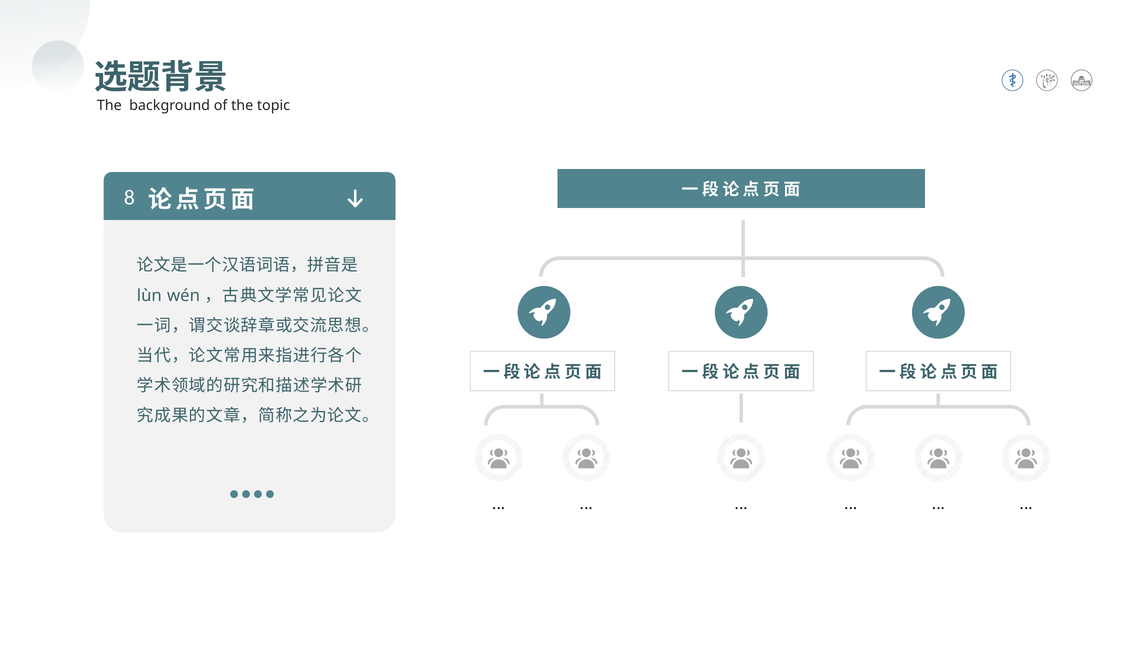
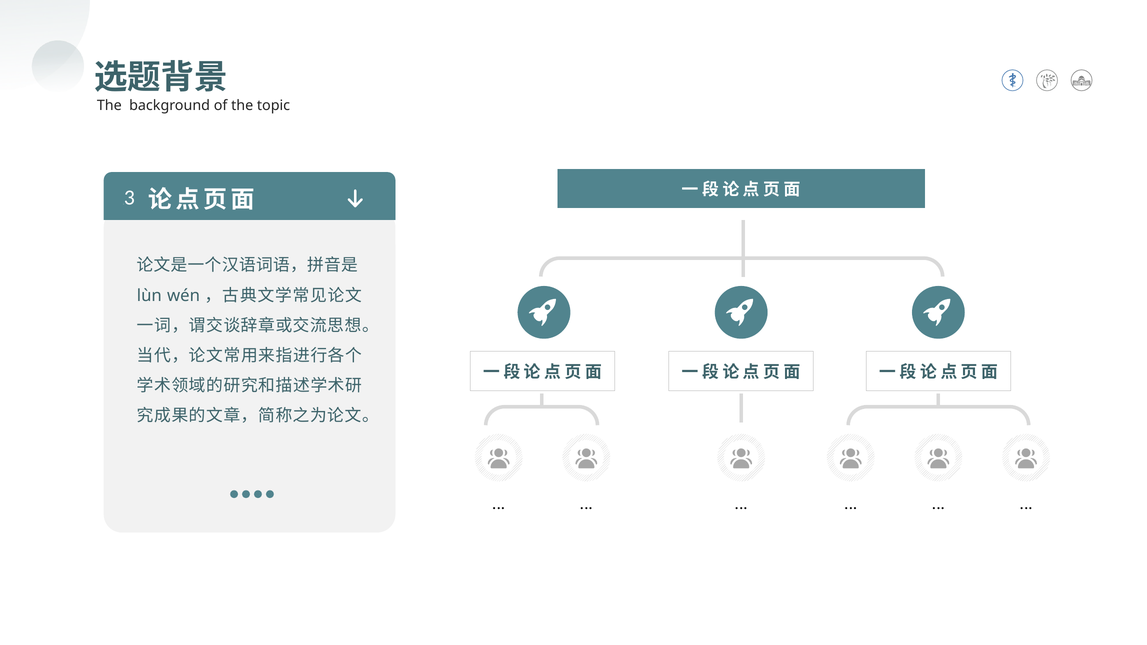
8: 8 -> 3
